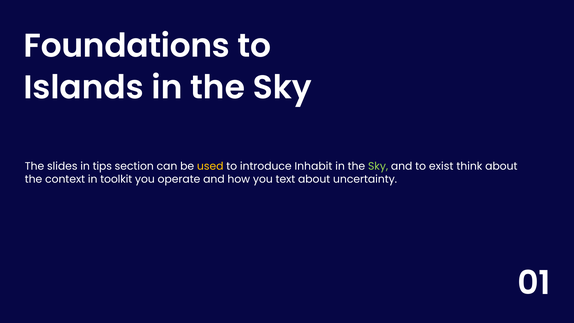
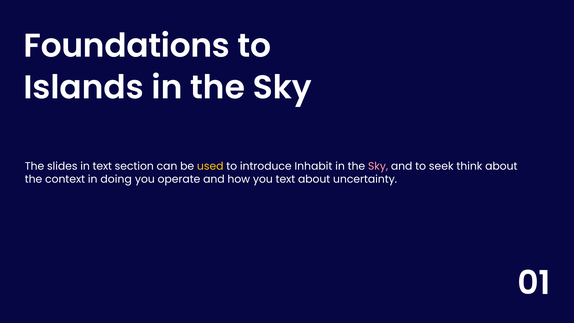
in tips: tips -> text
Sky at (378, 166) colour: light green -> pink
exist: exist -> seek
toolkit: toolkit -> doing
